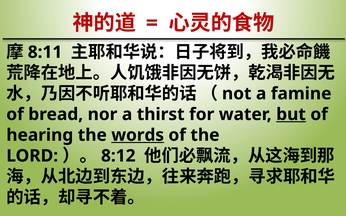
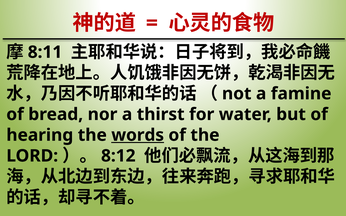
but underline: present -> none
